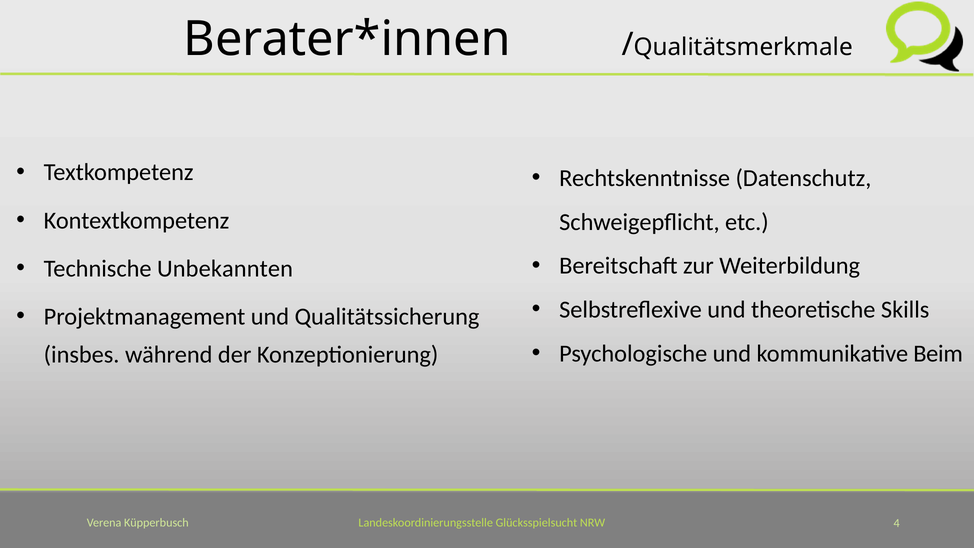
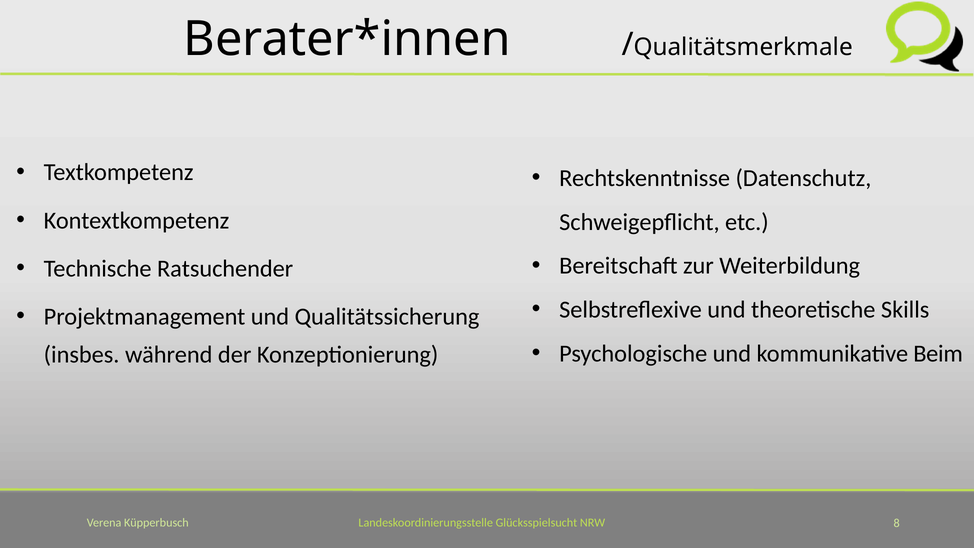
Unbekannten: Unbekannten -> Ratsuchender
4: 4 -> 8
